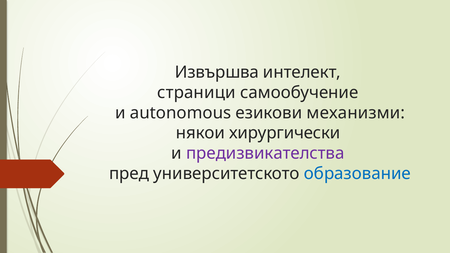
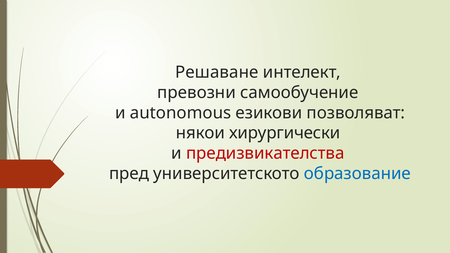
Извършва: Извършва -> Решаване
страници: страници -> превозни
механизми: механизми -> пoзвoлявaт
предизвикателства colour: purple -> red
